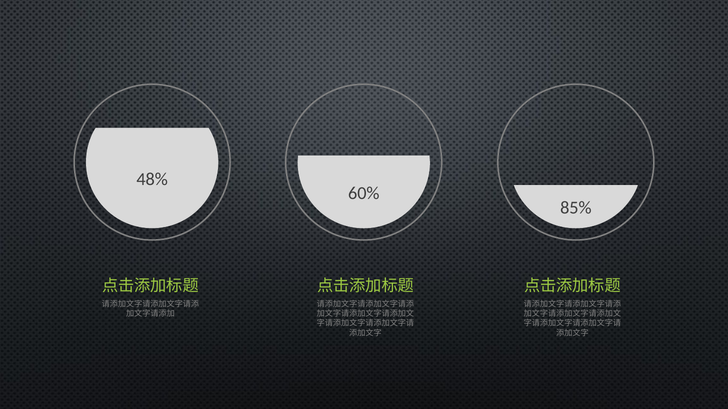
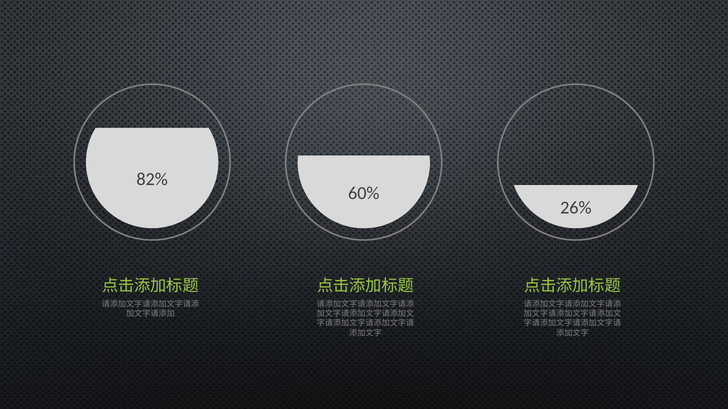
48%: 48% -> 82%
85%: 85% -> 26%
